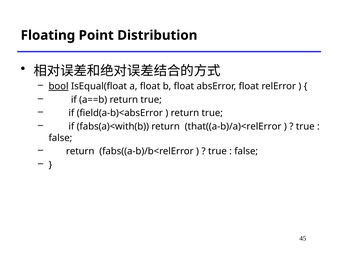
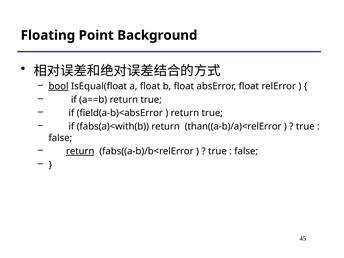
Distribution: Distribution -> Background
that((a-b)/a)<relError: that((a-b)/a)<relError -> than((a-b)/a)<relError
return at (80, 151) underline: none -> present
